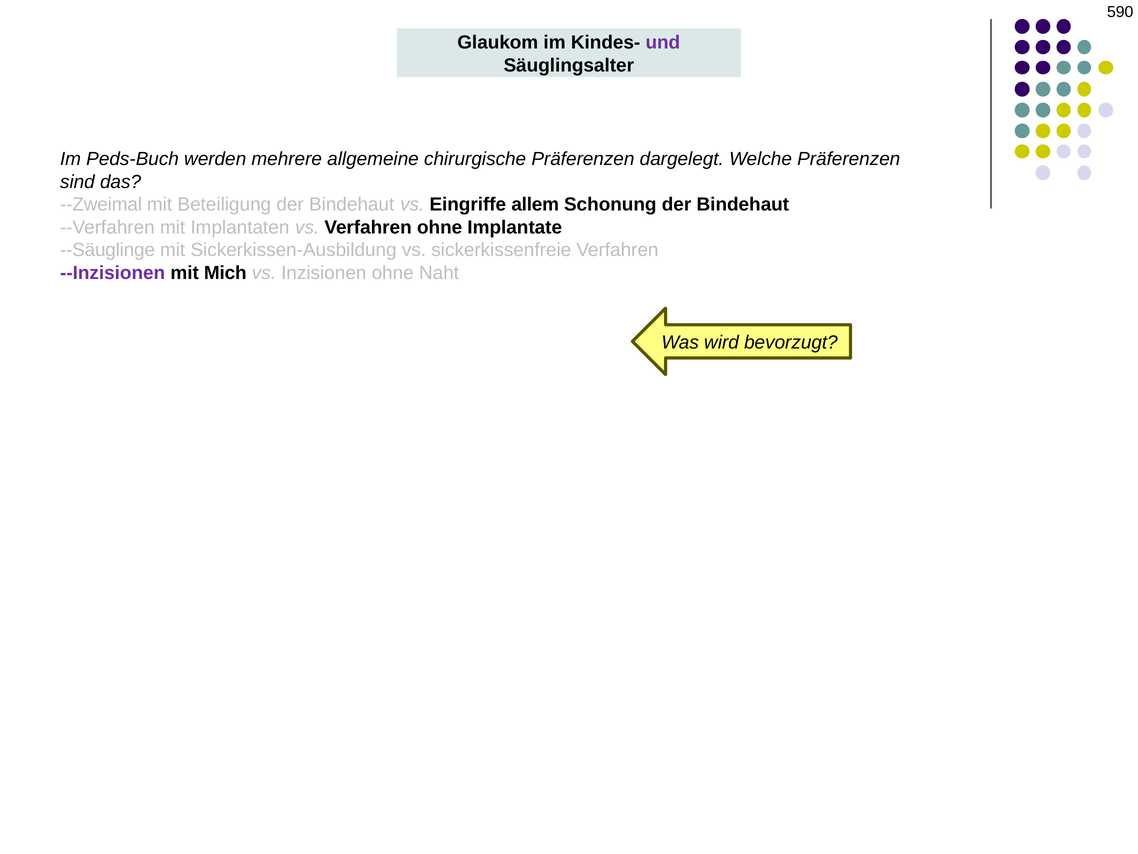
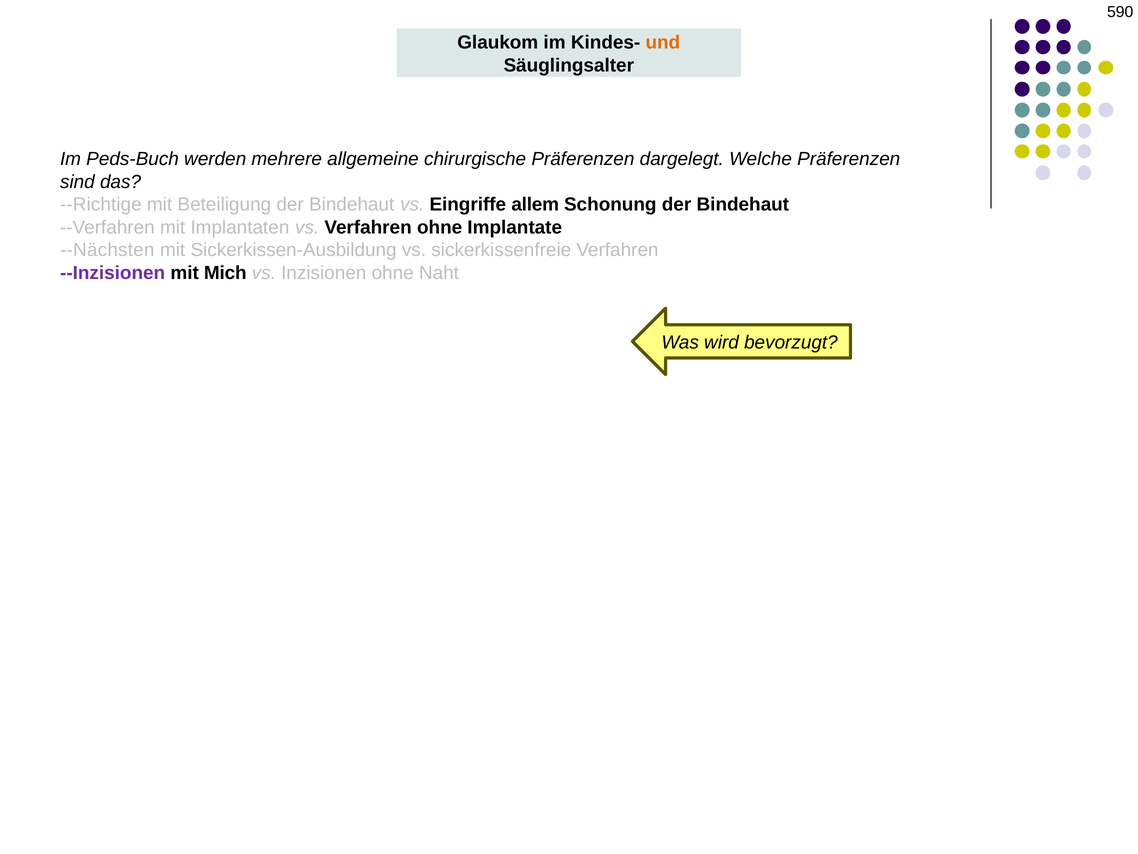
und colour: purple -> orange
--Zweimal: --Zweimal -> --Richtige
--Säuglinge: --Säuglinge -> --Nächsten
